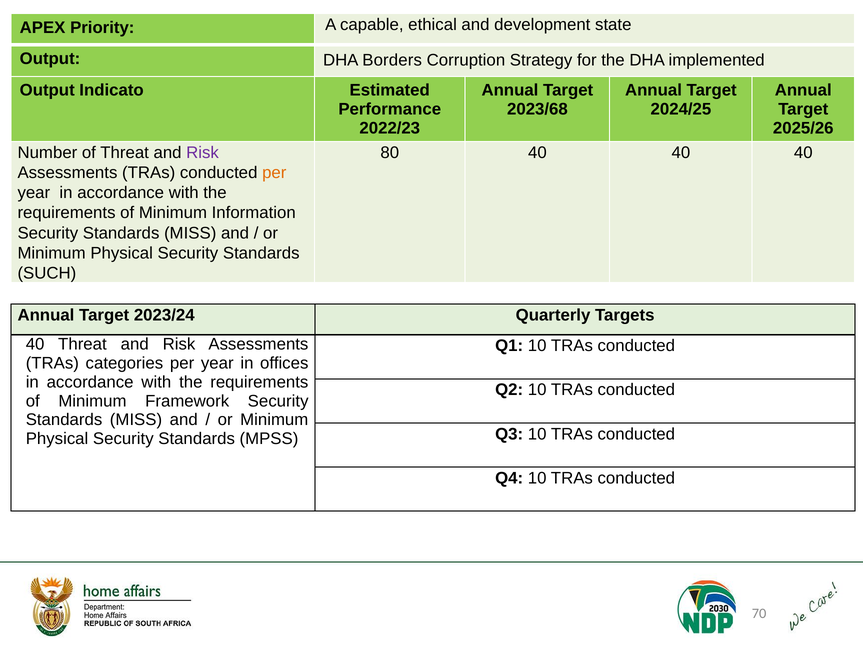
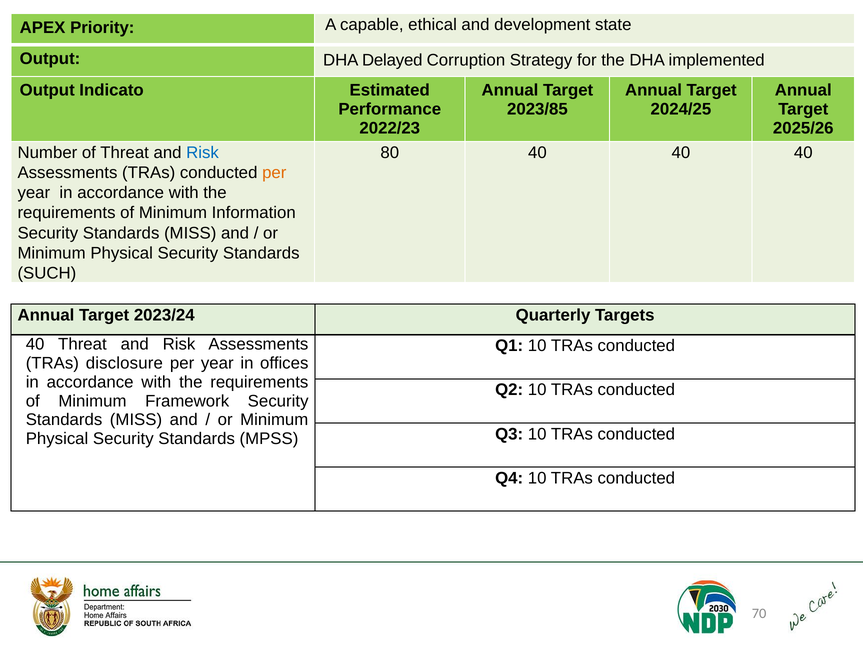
Borders: Borders -> Delayed
2023/68: 2023/68 -> 2023/85
Risk at (202, 153) colour: purple -> blue
categories: categories -> disclosure
